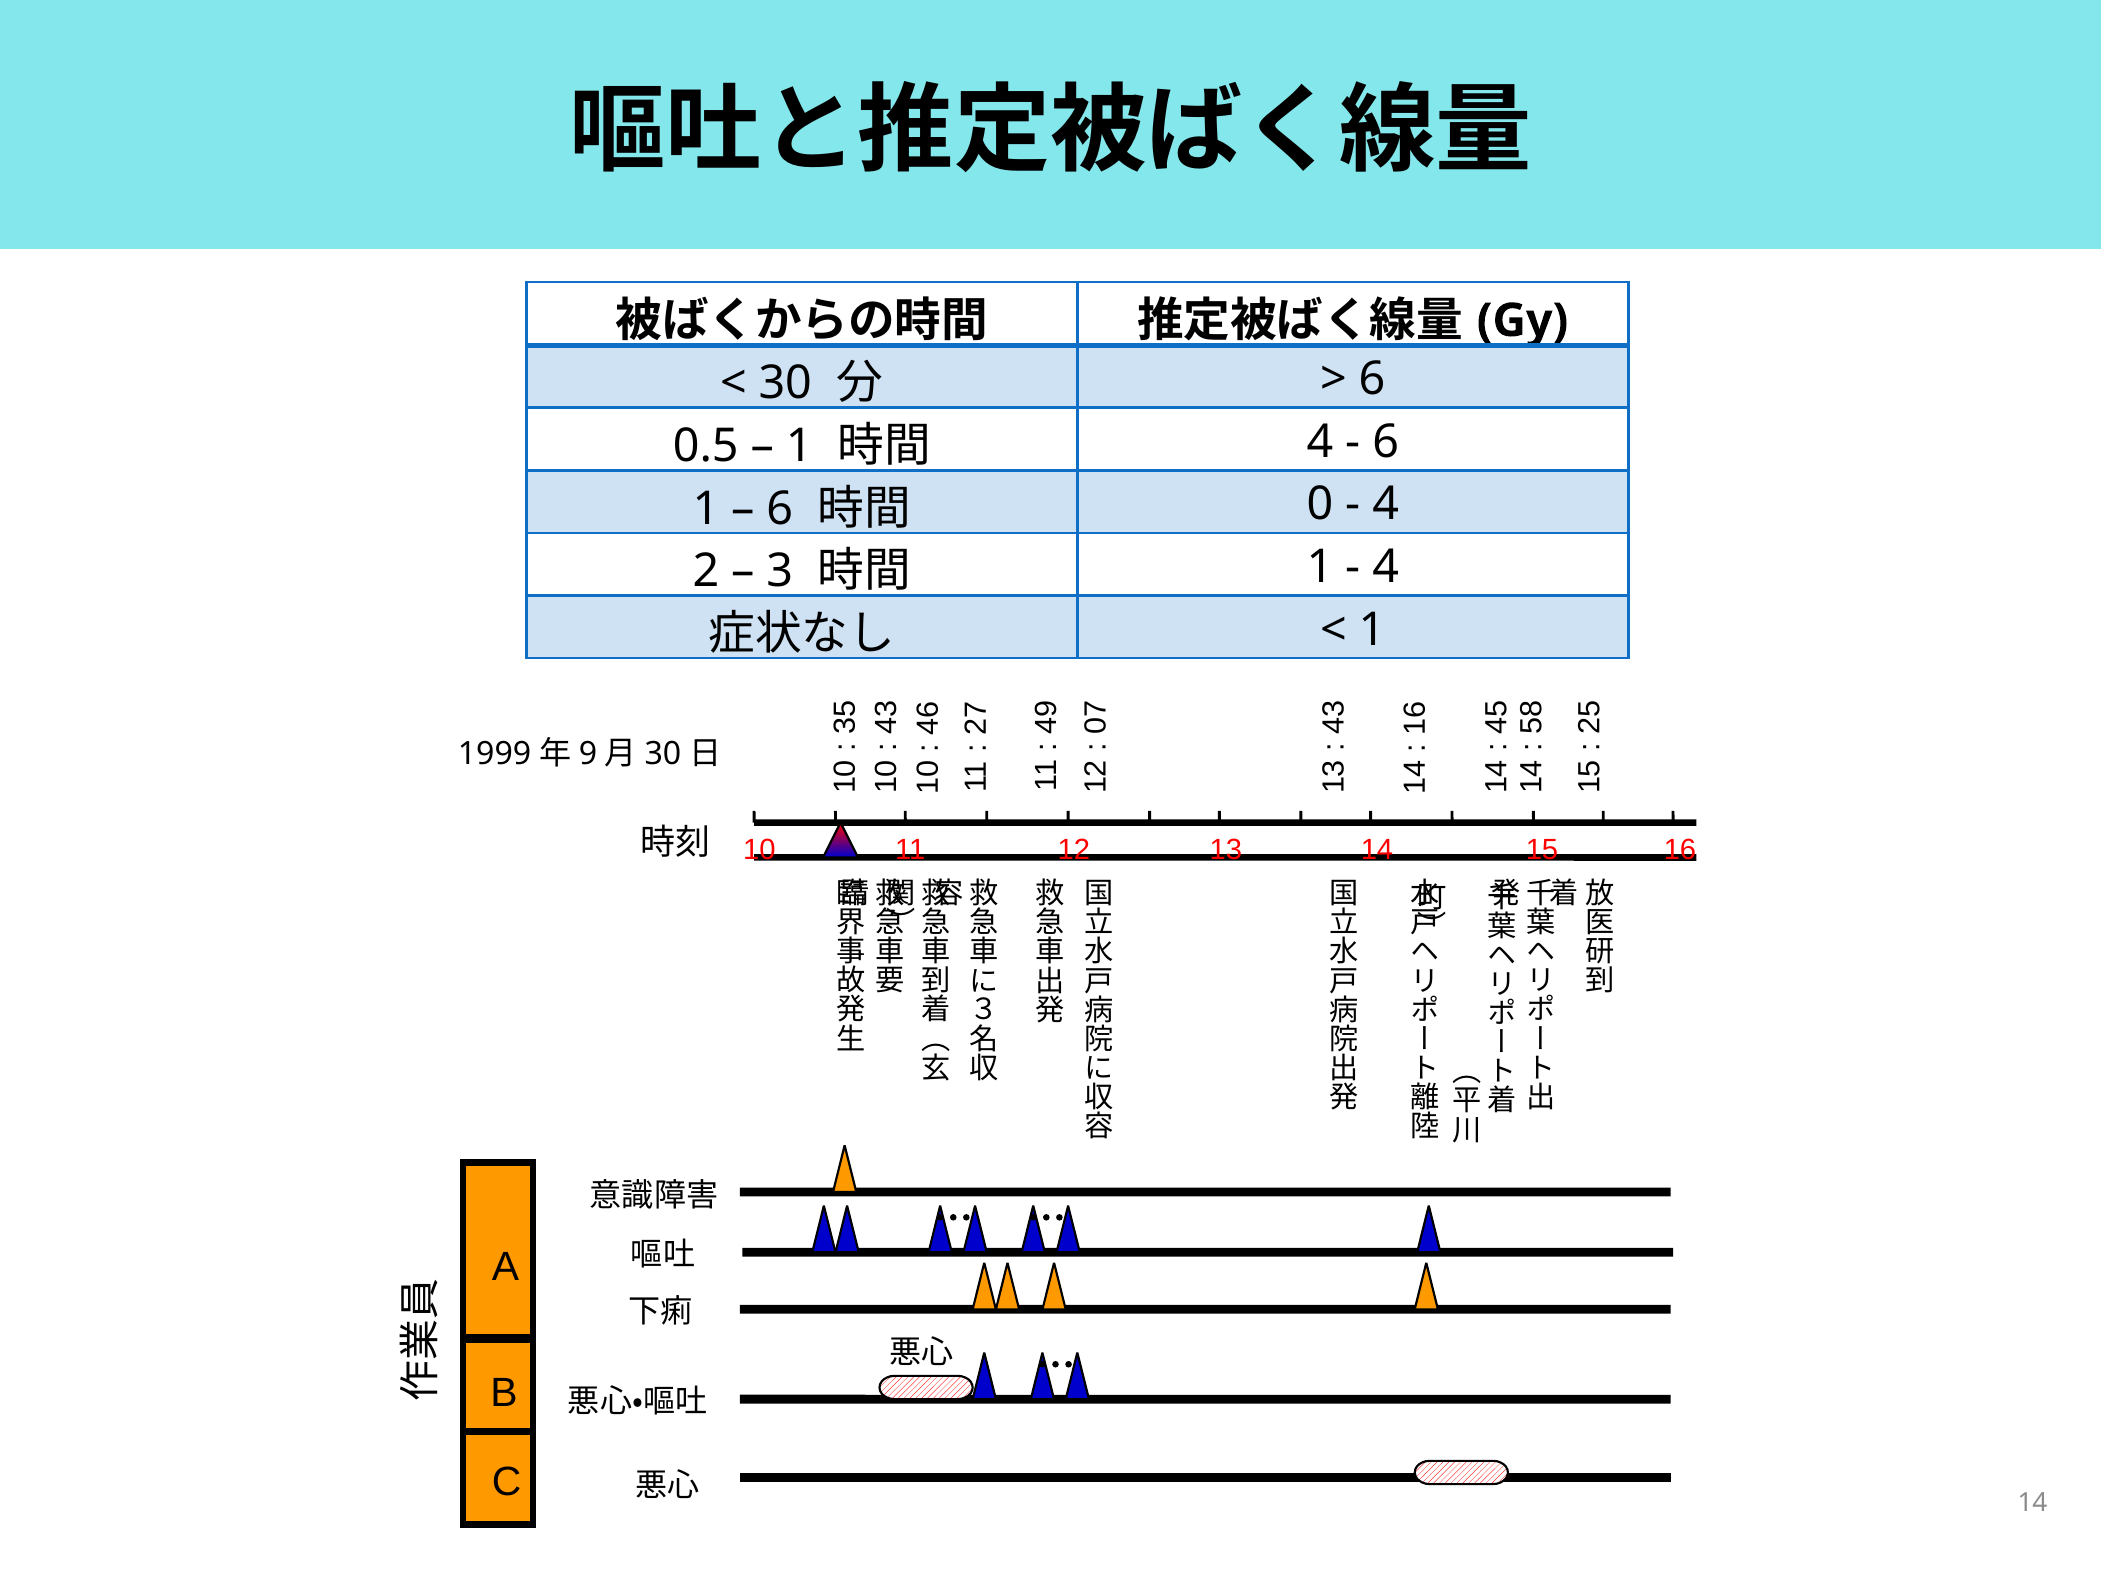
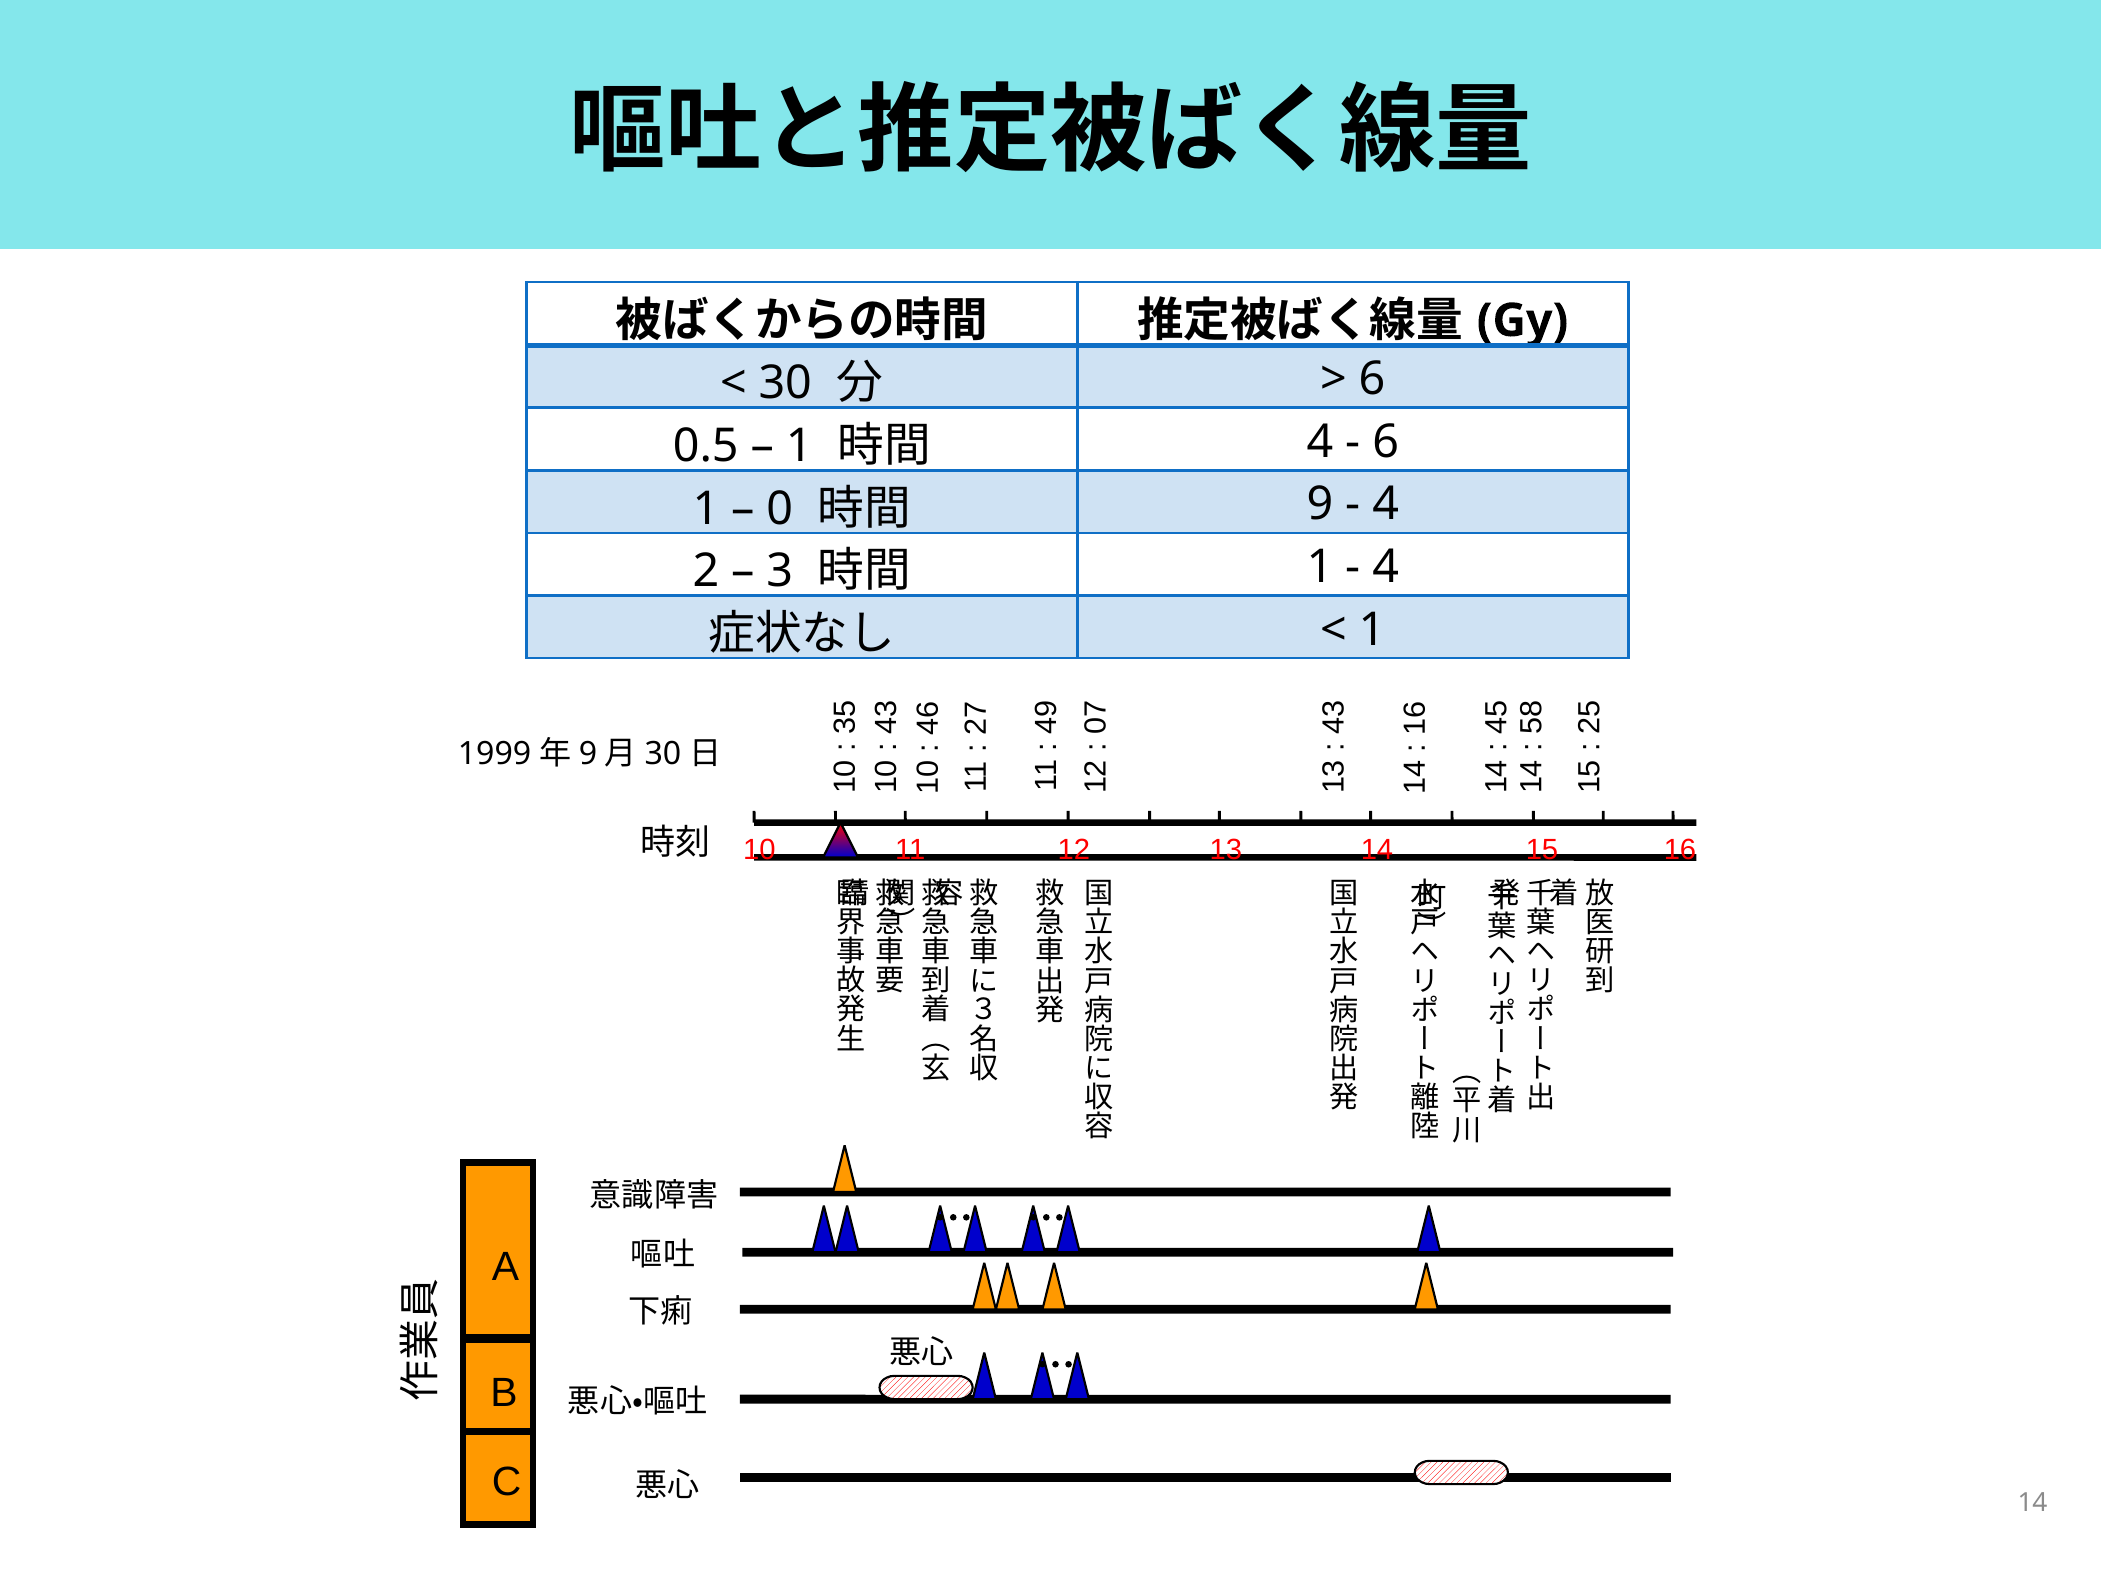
6 at (780, 509): 6 -> 0
0 at (1320, 504): 0 -> 9
